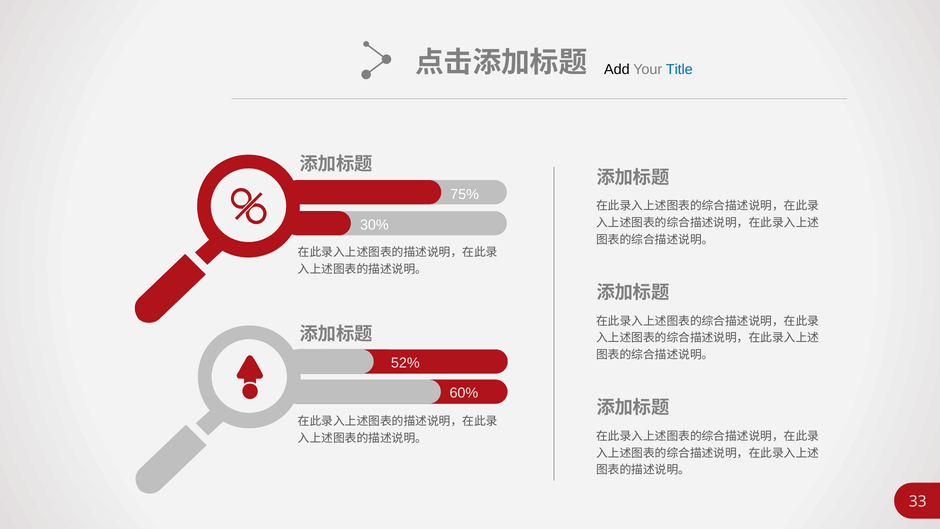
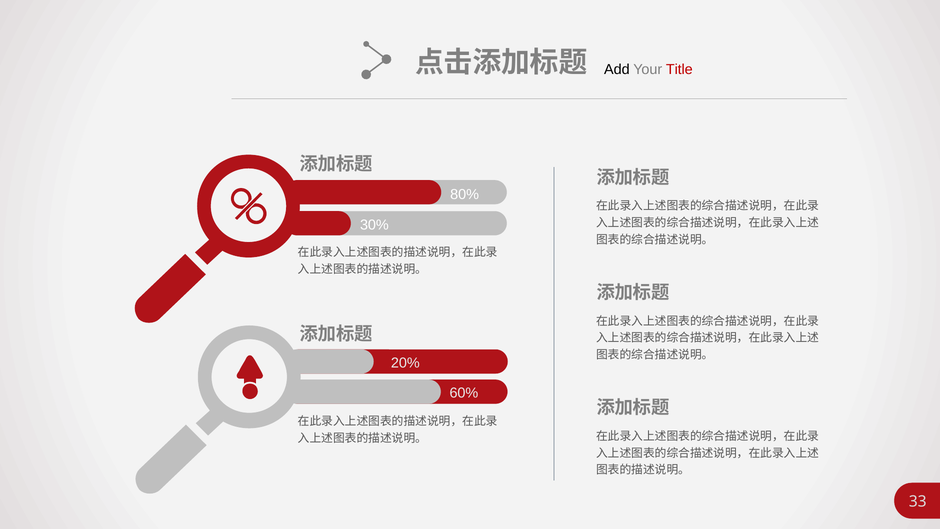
Title colour: blue -> red
75%: 75% -> 80%
52%: 52% -> 20%
